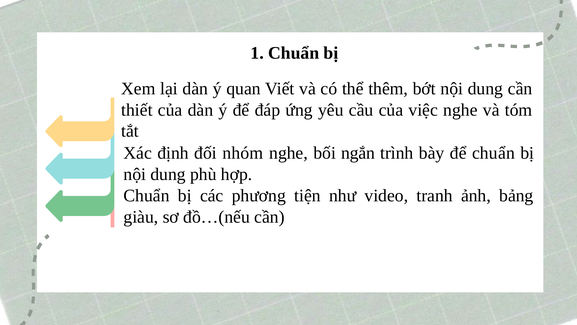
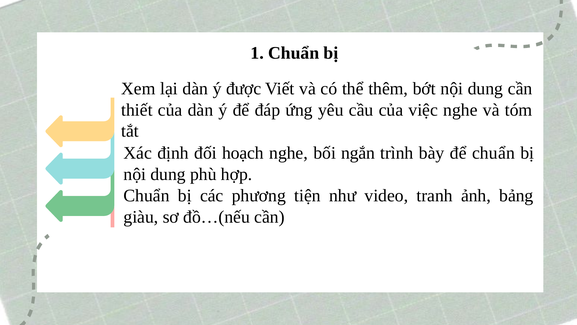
quan: quan -> được
nhóm: nhóm -> hoạch
